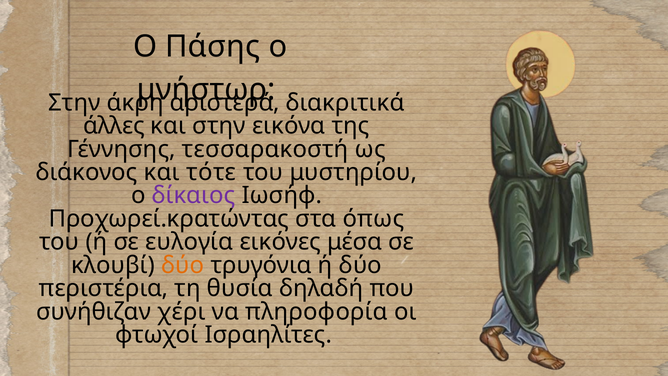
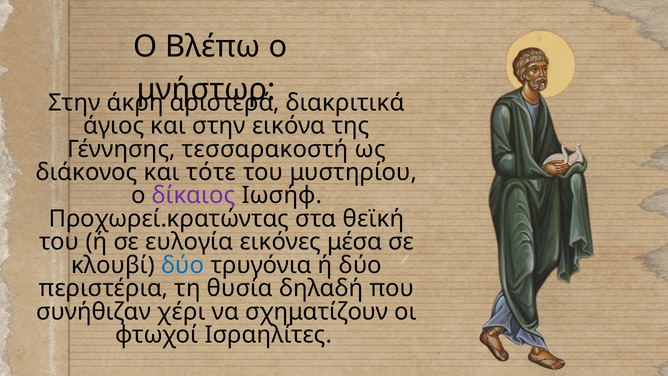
Πάσης: Πάσης -> Βλέπω
άλλες: άλλες -> άγιος
όπως: όπως -> θεϊκή
δύο at (183, 265) colour: orange -> blue
πληροφορία: πληροφορία -> σχηματίζουν
